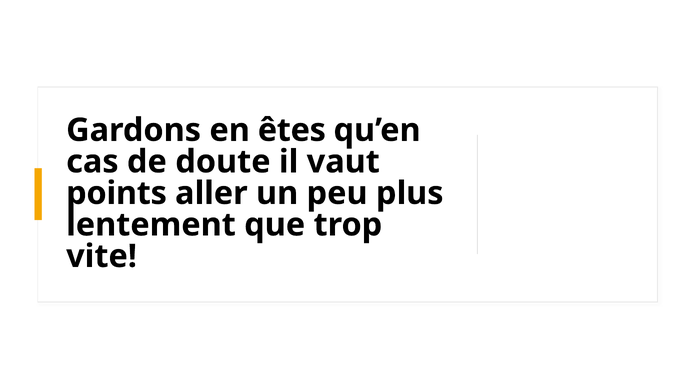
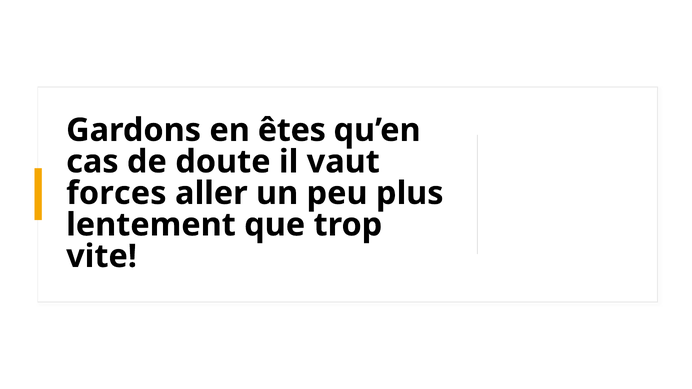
points: points -> forces
